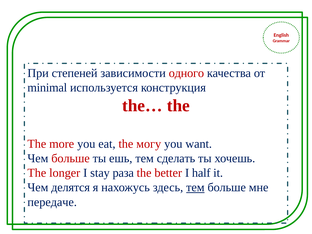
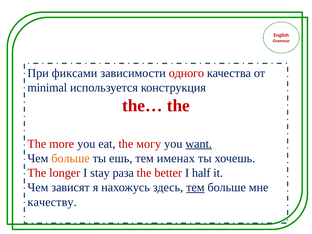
степеней: степеней -> фиксами
want underline: none -> present
больше at (71, 158) colour: red -> orange
сделать: сделать -> именах
делятся: делятся -> зависят
передаче: передаче -> качеству
